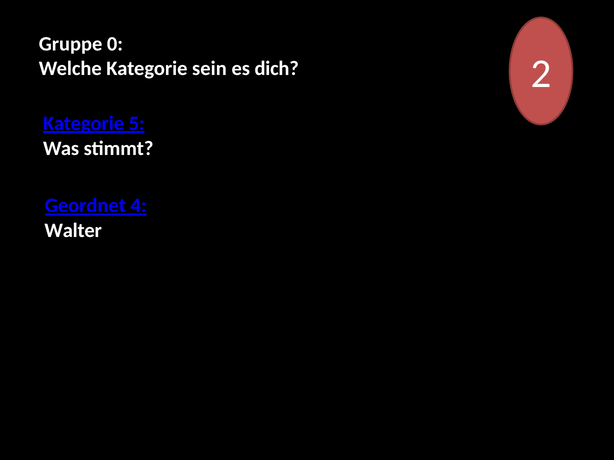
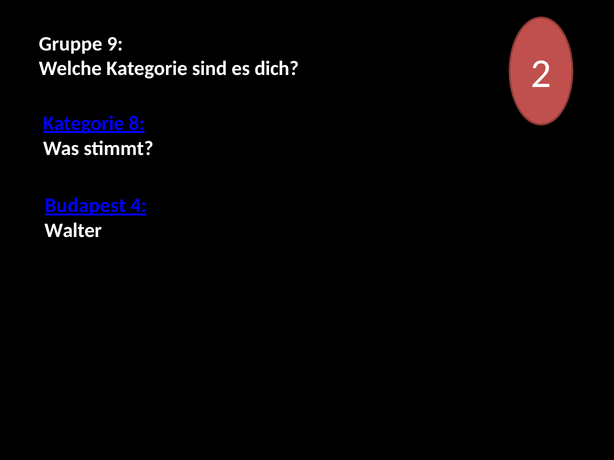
0: 0 -> 9
sein: sein -> sind
5: 5 -> 8
Geordnet: Geordnet -> Budapest
